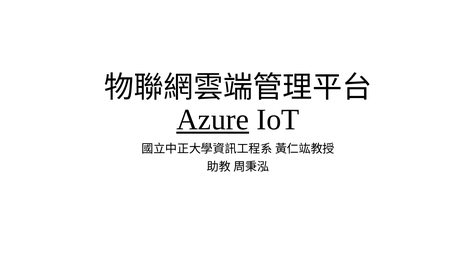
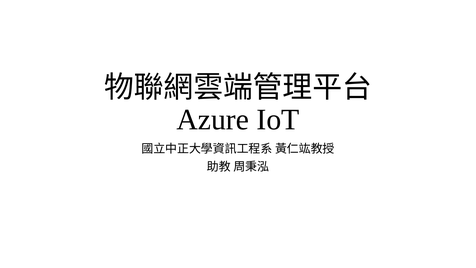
Azure underline: present -> none
